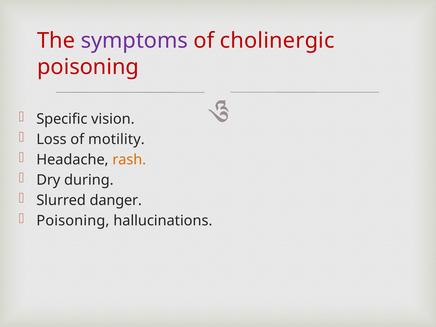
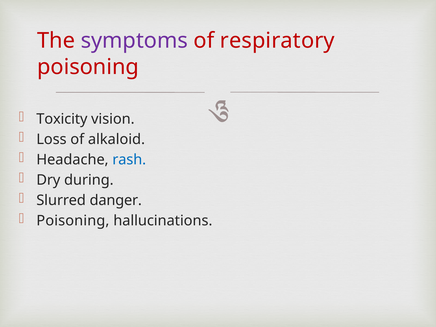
cholinergic: cholinergic -> respiratory
Specific: Specific -> Toxicity
motility: motility -> alkaloid
rash colour: orange -> blue
